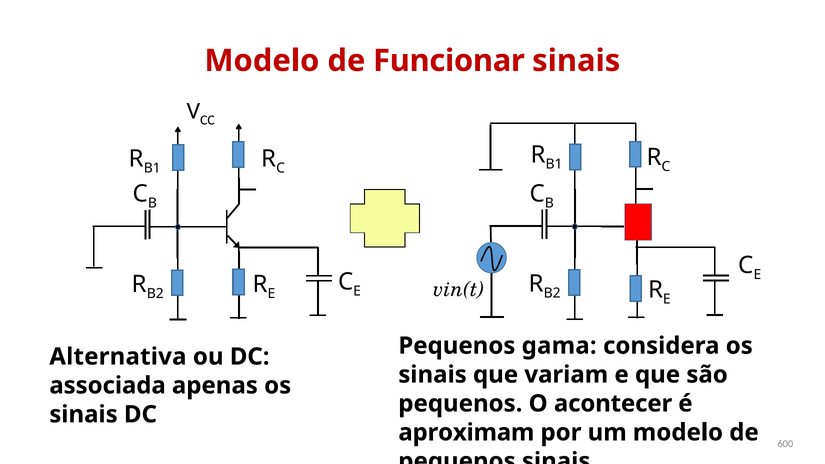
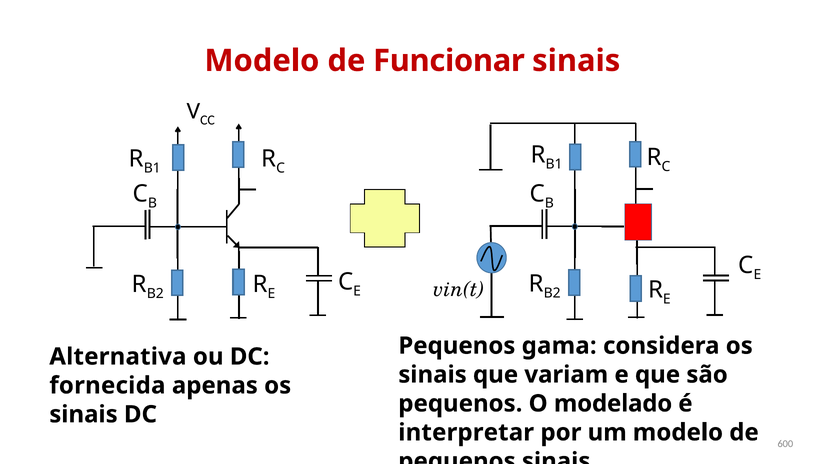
associada: associada -> fornecida
acontecer: acontecer -> modelado
aproximam: aproximam -> interpretar
